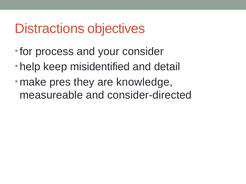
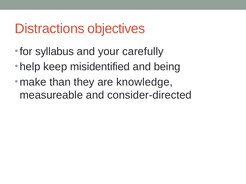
process: process -> syllabus
consider: consider -> carefully
detail: detail -> being
pres: pres -> than
